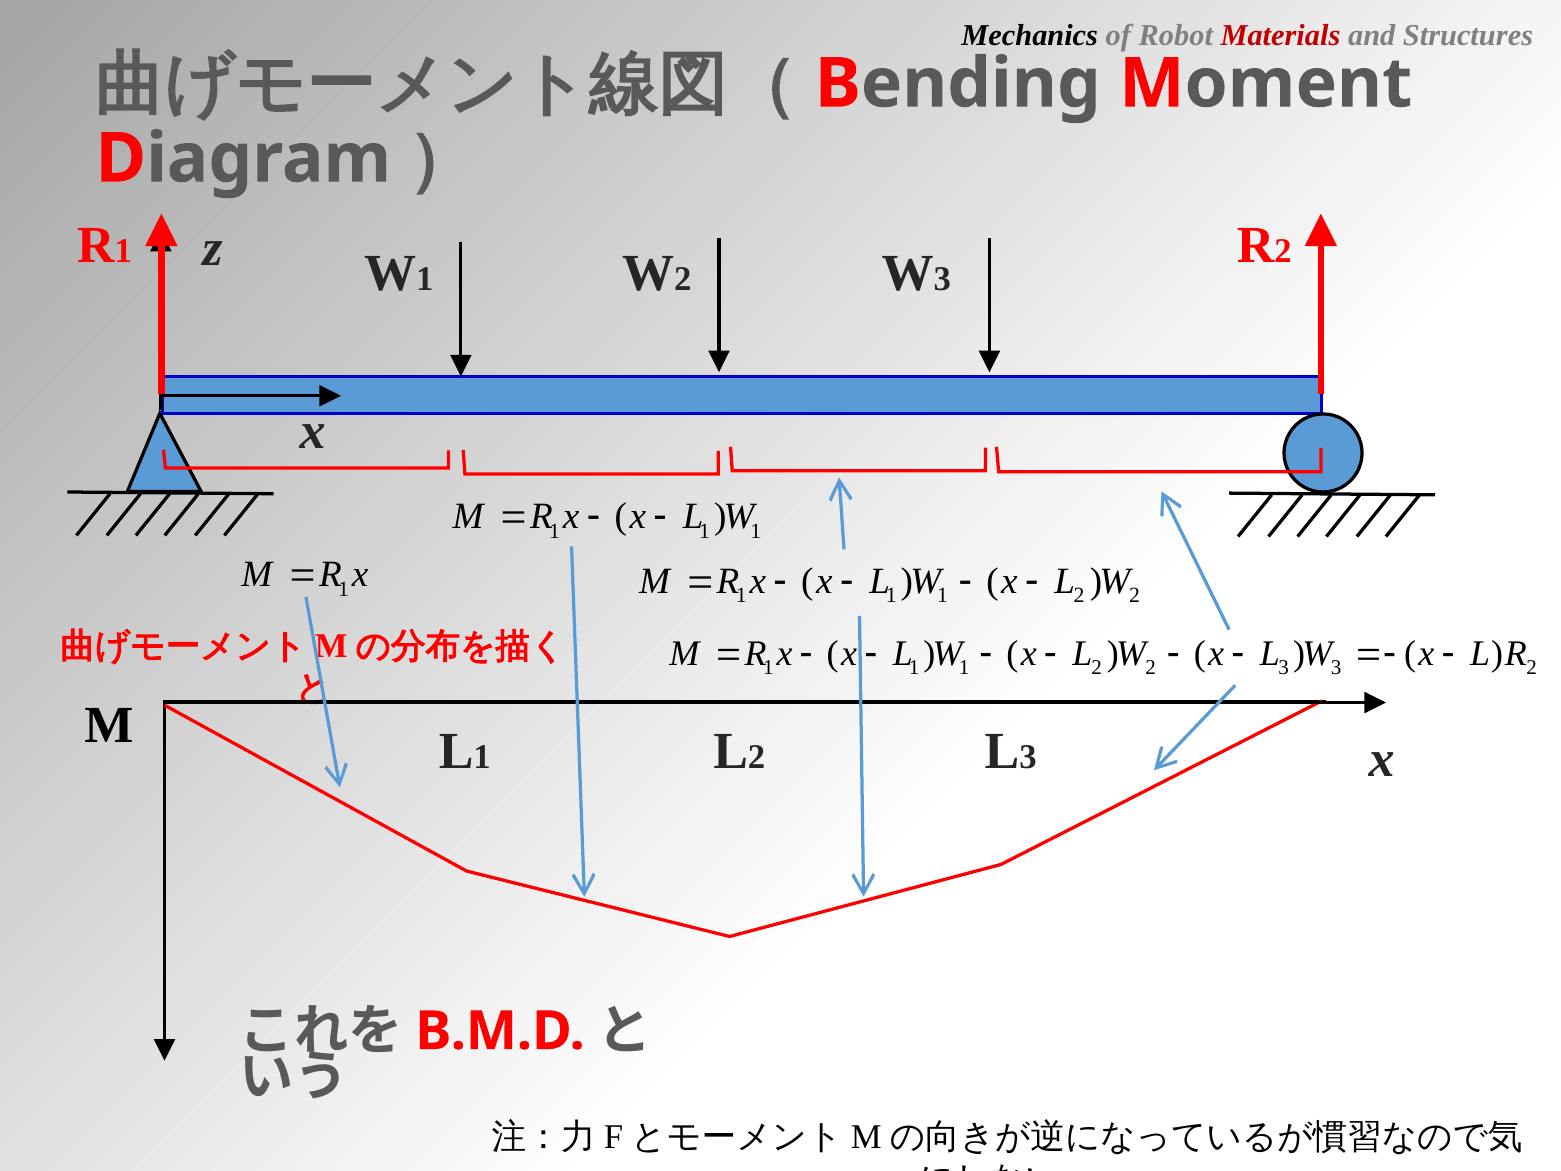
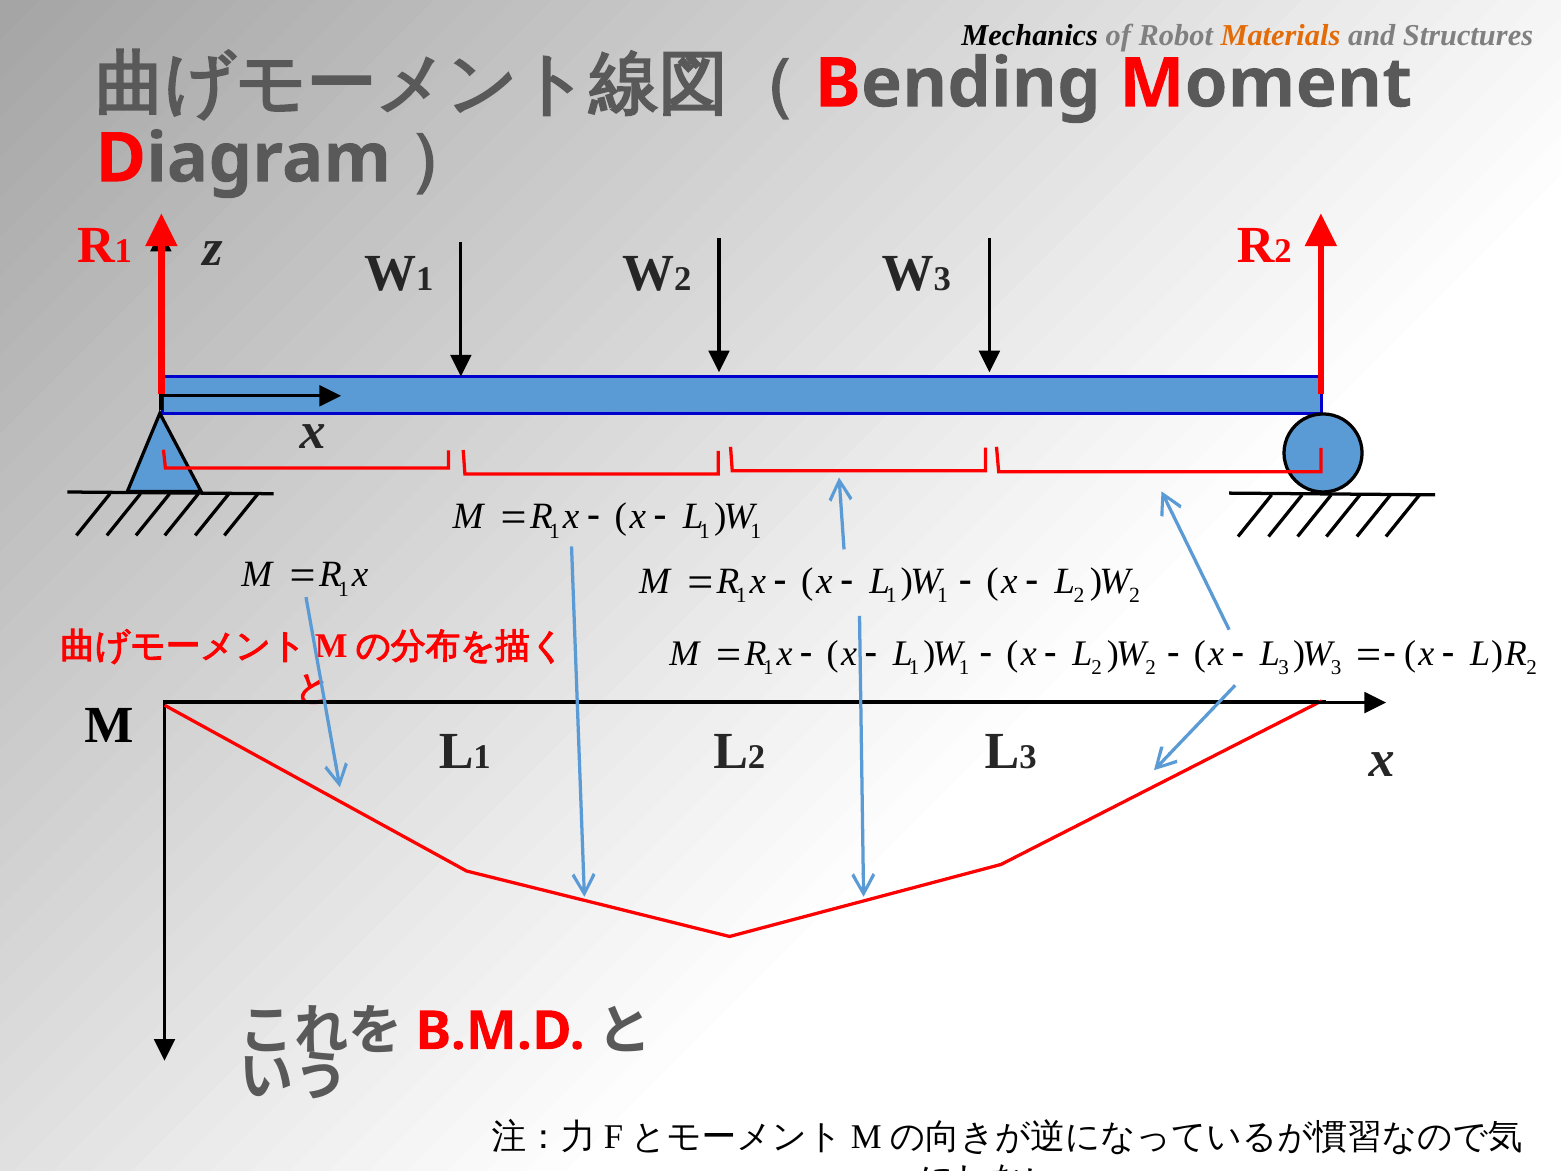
Materials colour: red -> orange
